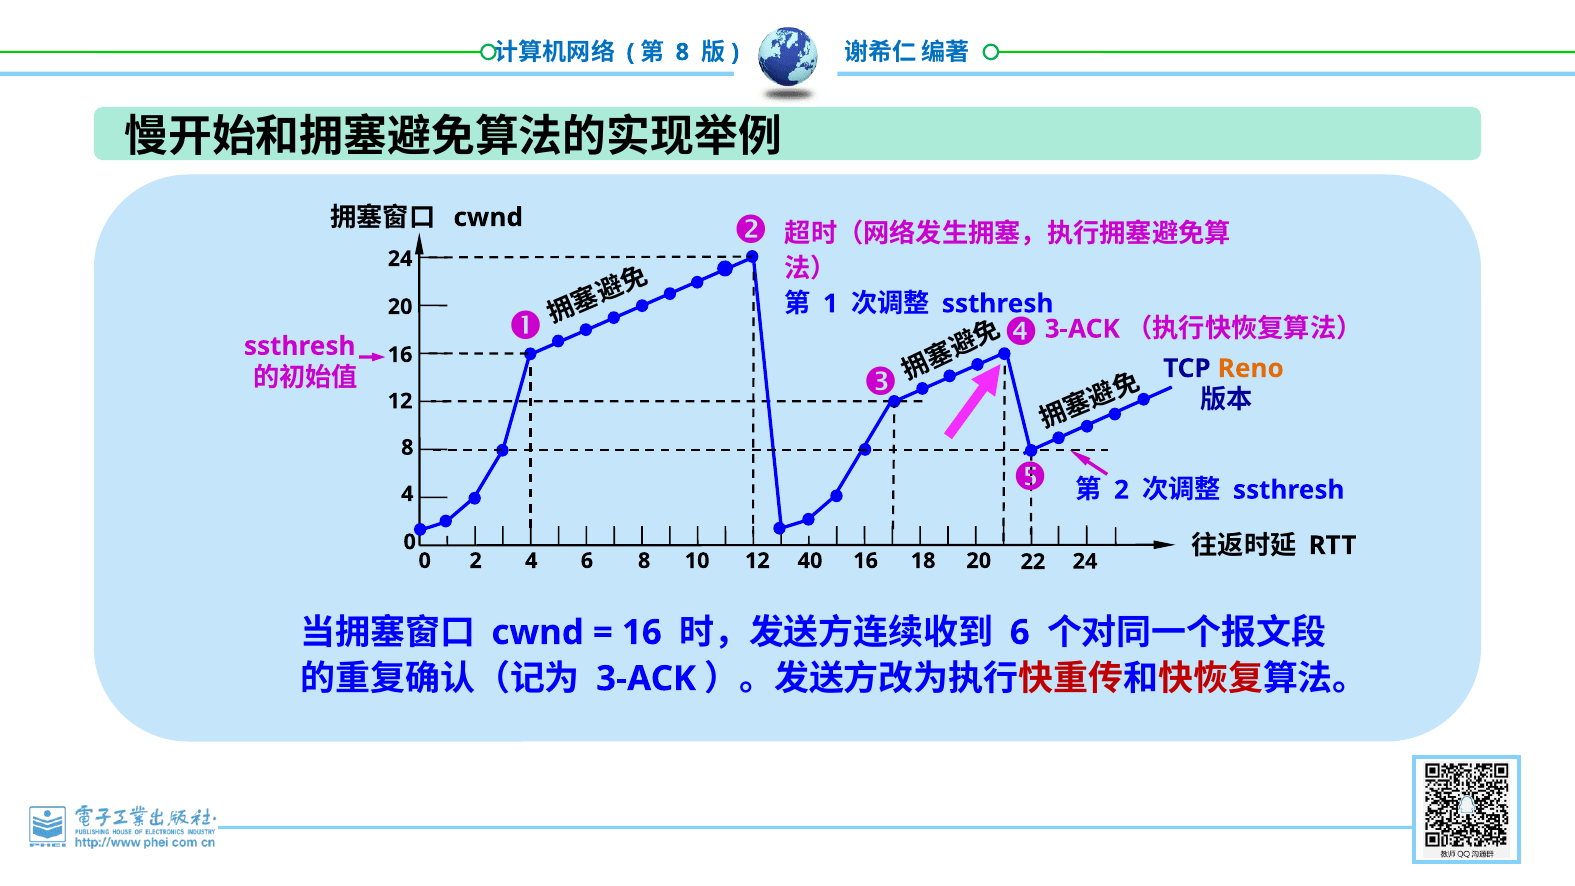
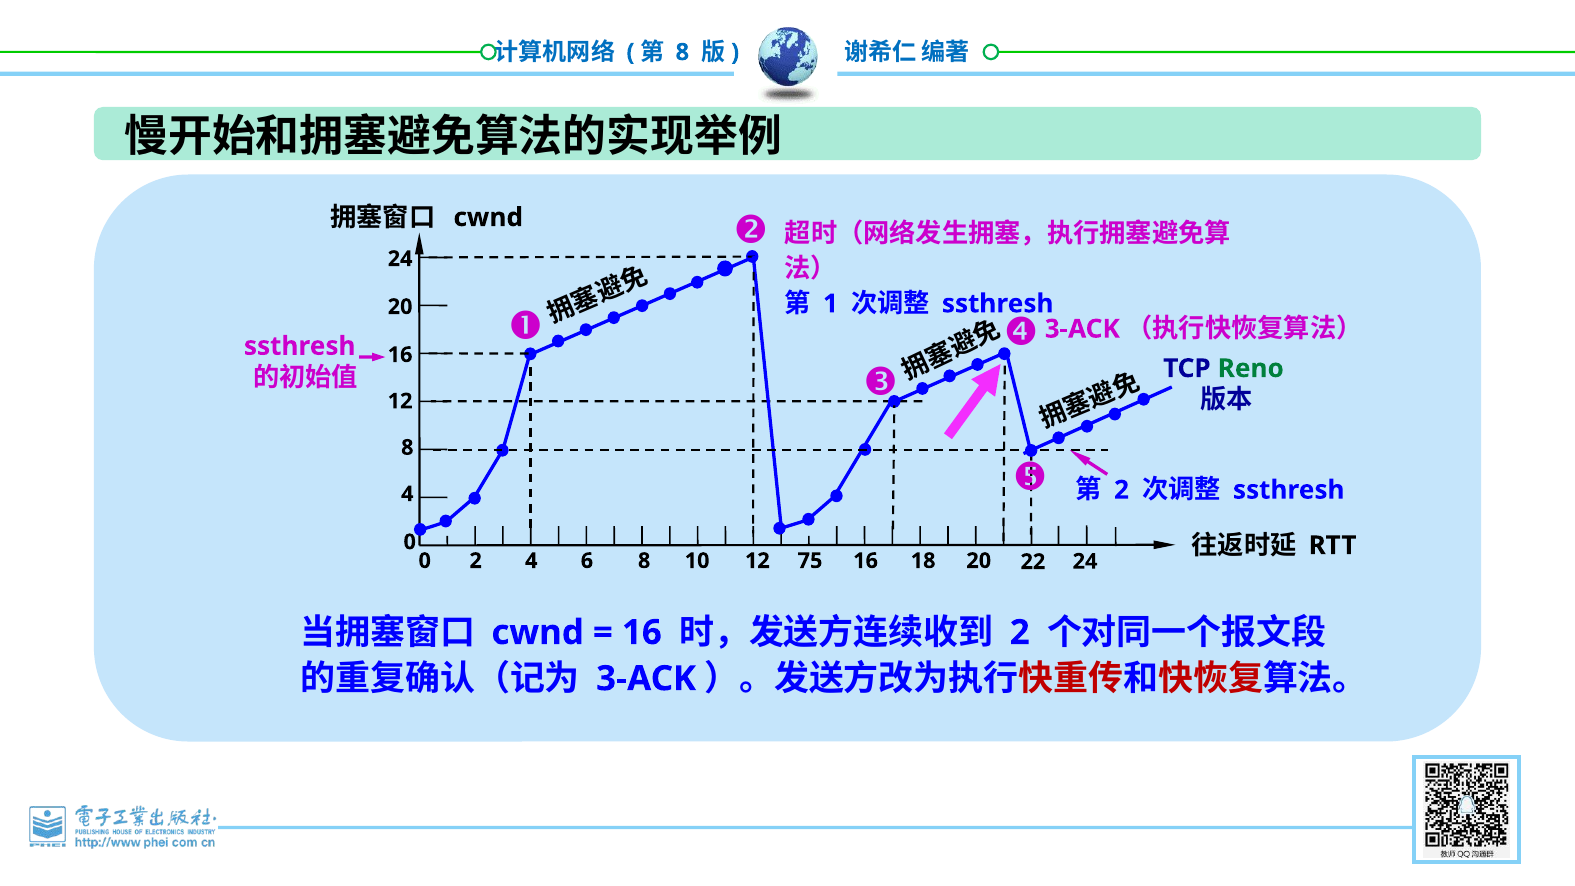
Reno colour: orange -> green
40: 40 -> 75
6 at (1020, 633): 6 -> 2
